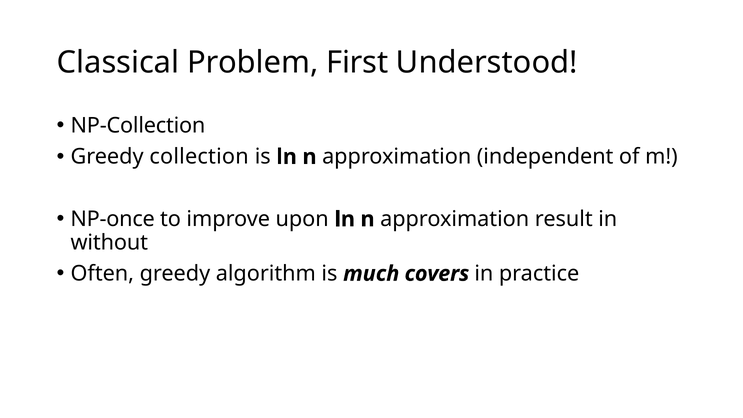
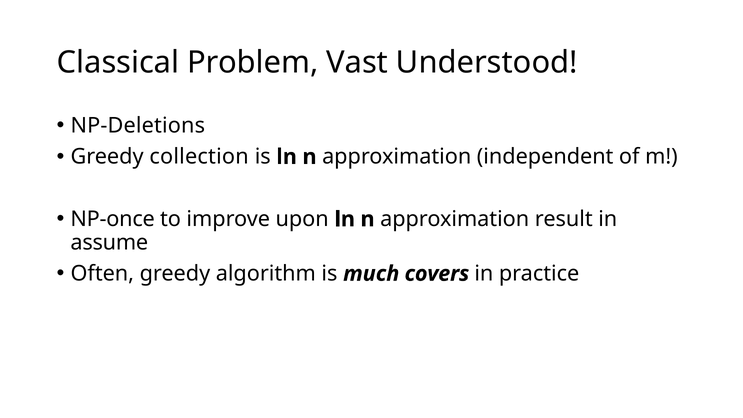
First: First -> Vast
NP-Collection: NP-Collection -> NP-Deletions
without: without -> assume
